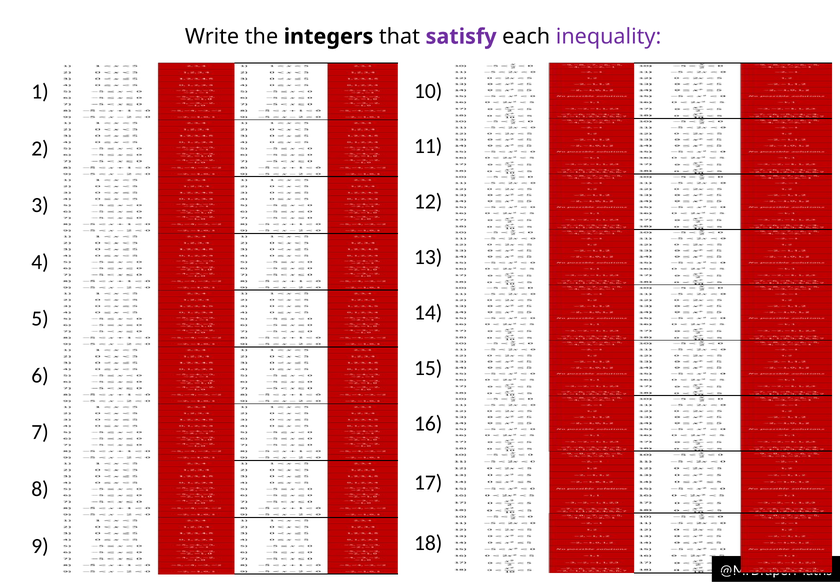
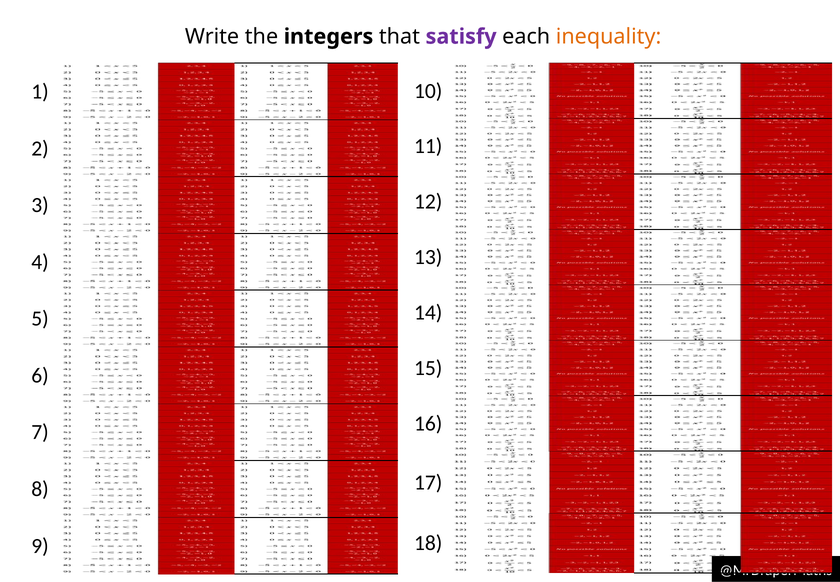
inequality colour: purple -> orange
